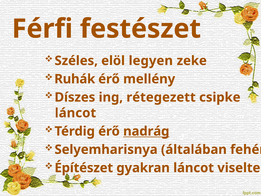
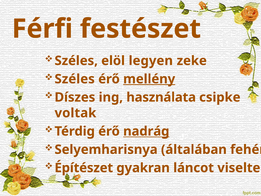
Ruhák at (75, 79): Ruhák -> Széles
mellény underline: none -> present
rétegezett: rétegezett -> használata
láncot at (75, 113): láncot -> voltak
